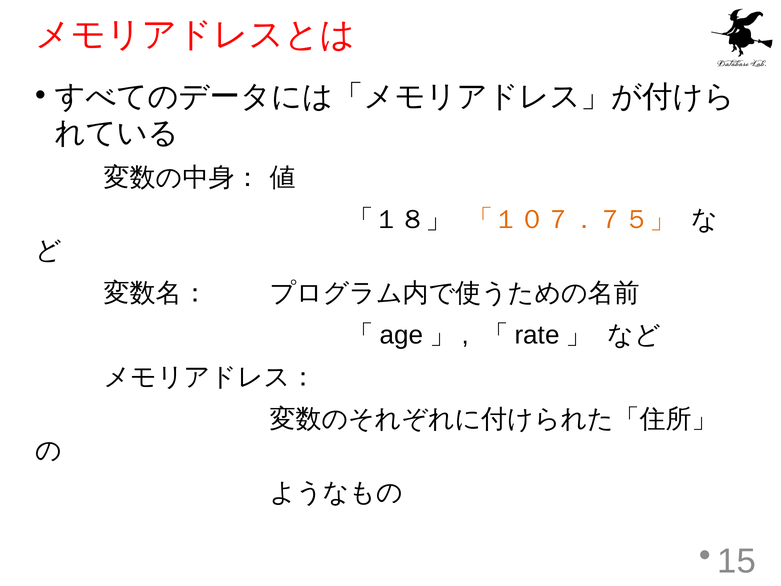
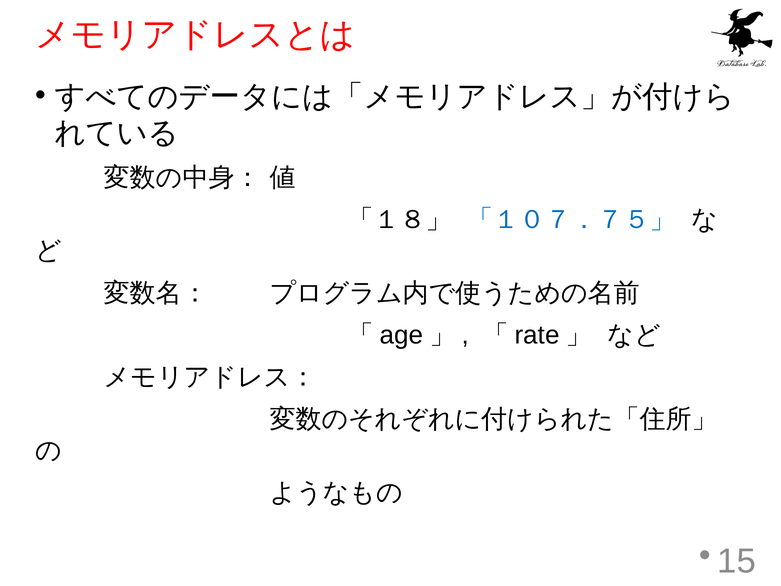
「１０７．７５」 colour: orange -> blue
